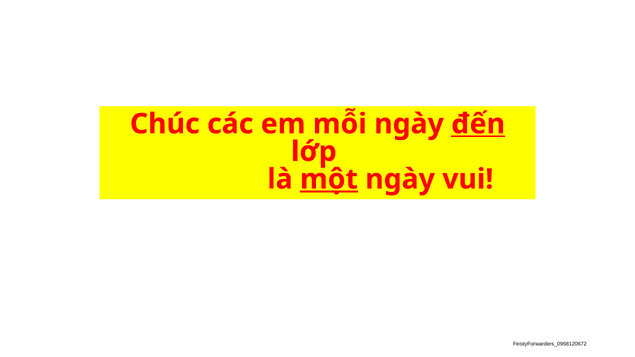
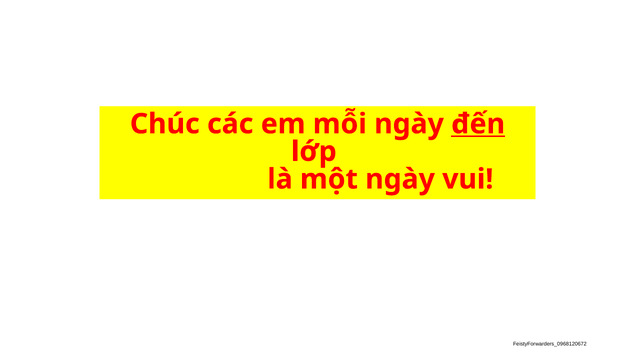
một underline: present -> none
